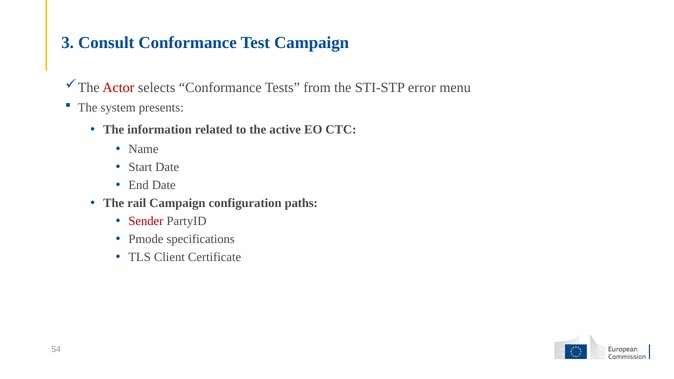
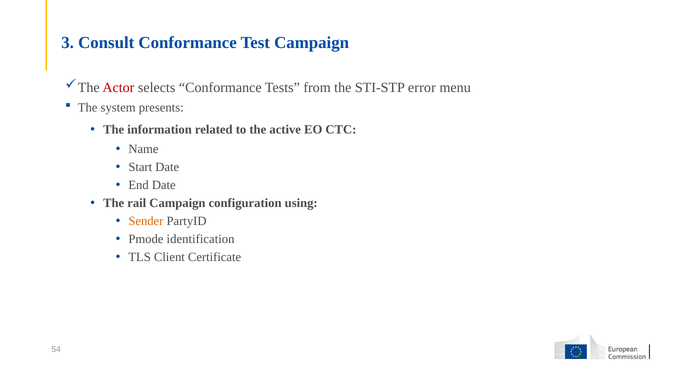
paths: paths -> using
Sender colour: red -> orange
specifications: specifications -> identification
